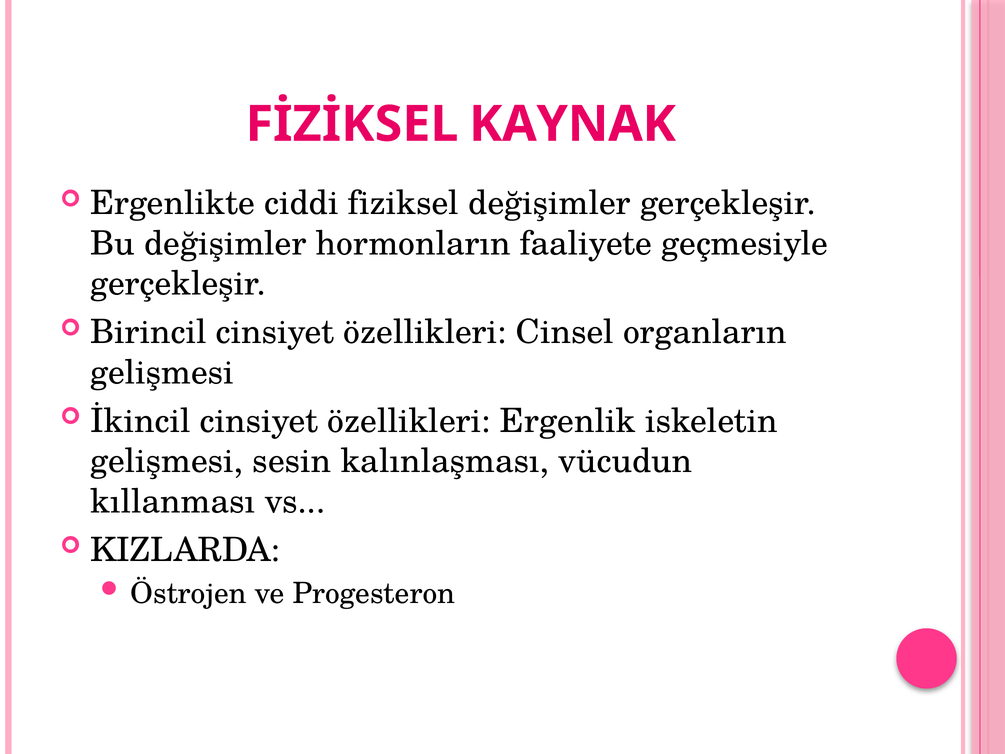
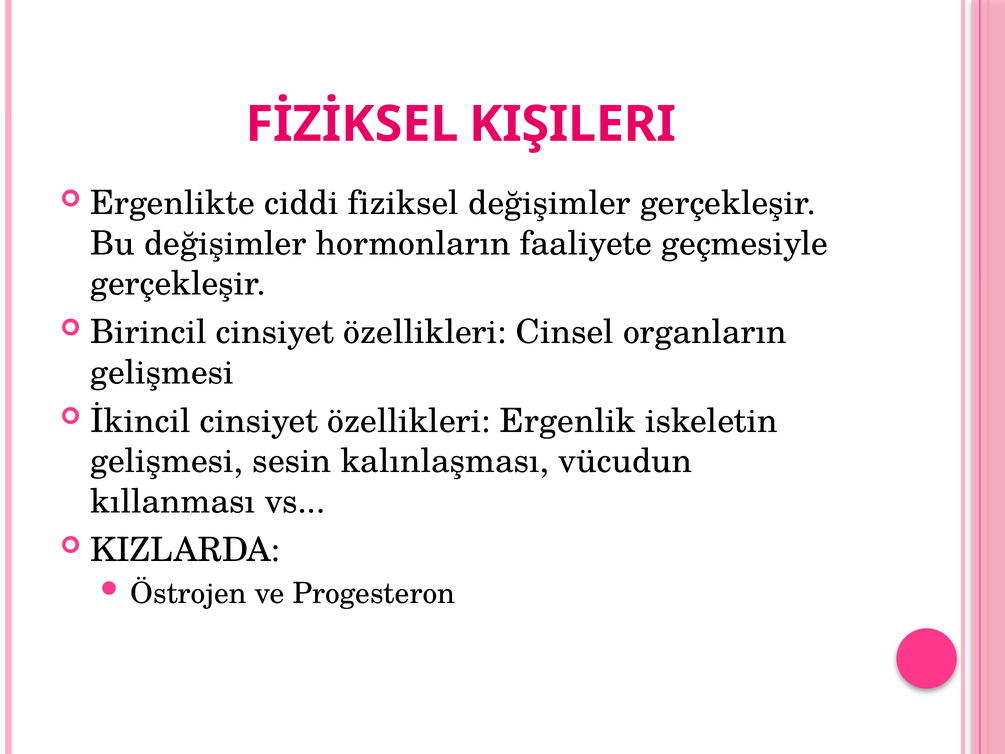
KAYNAK: KAYNAK -> KIŞILERI
